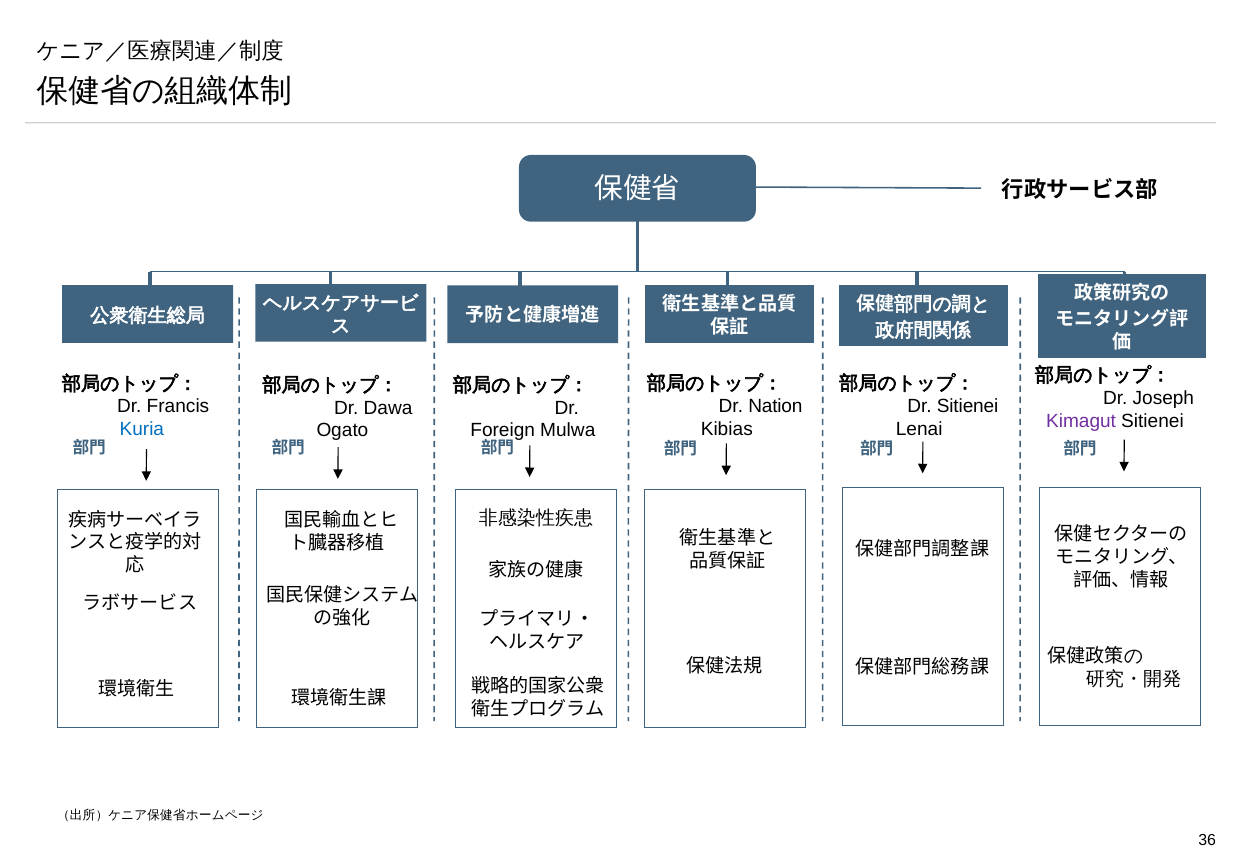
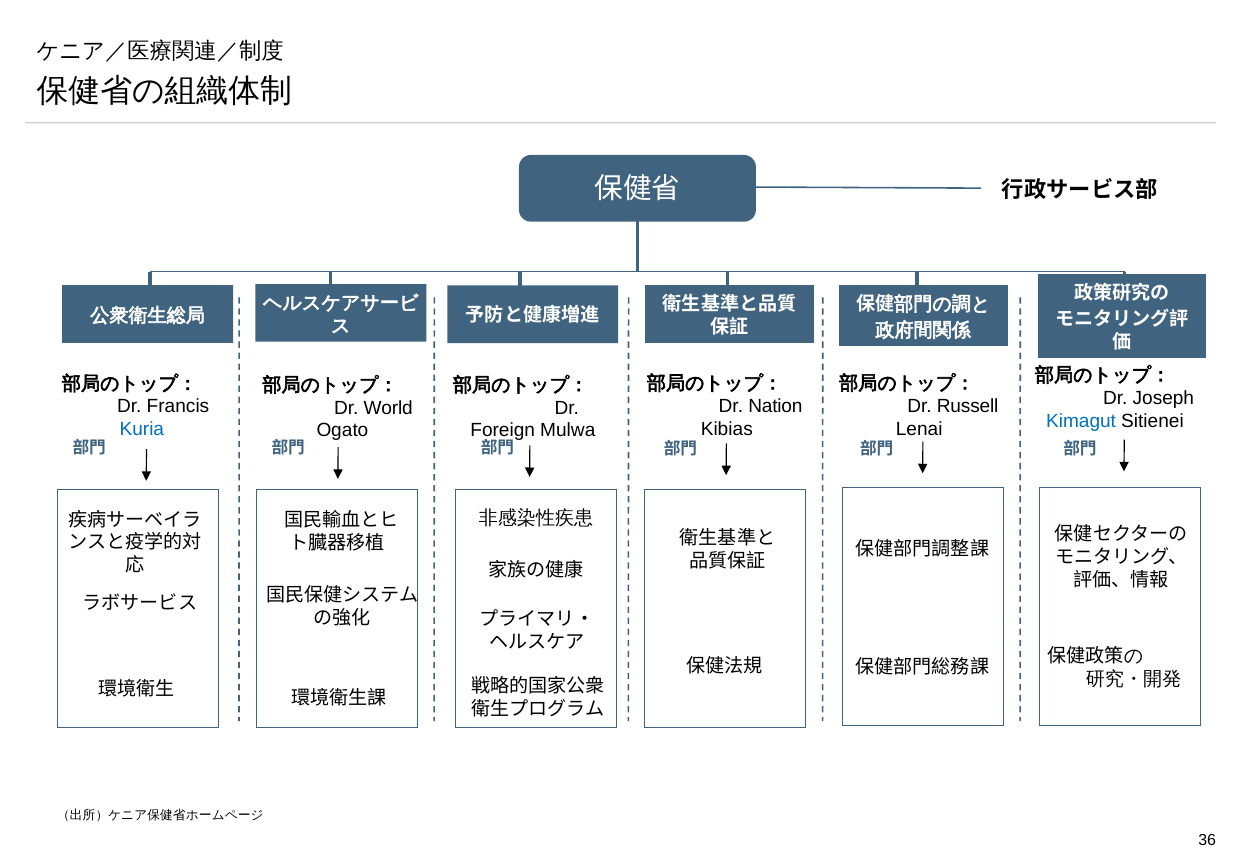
Dr Sitienei: Sitienei -> Russell
Dawa: Dawa -> World
Kimagut colour: purple -> blue
